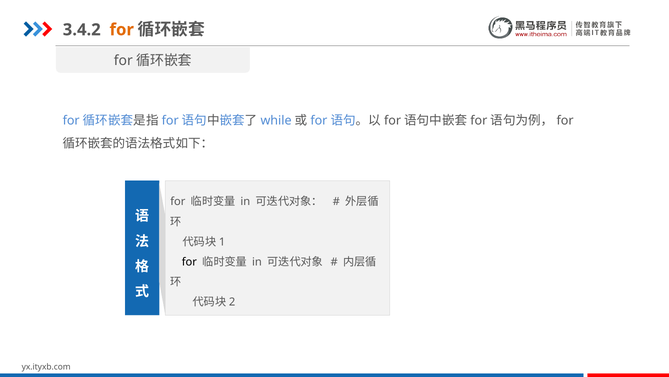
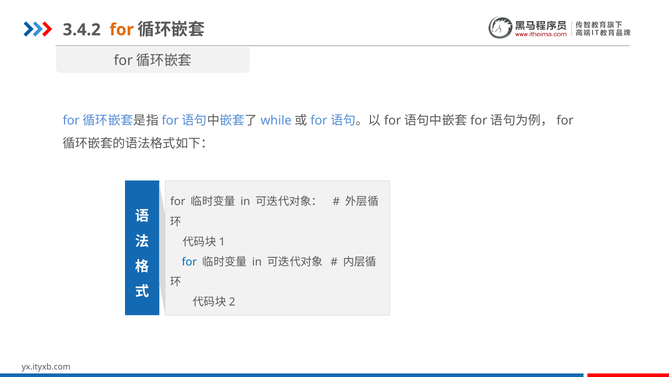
for at (189, 262) colour: black -> blue
